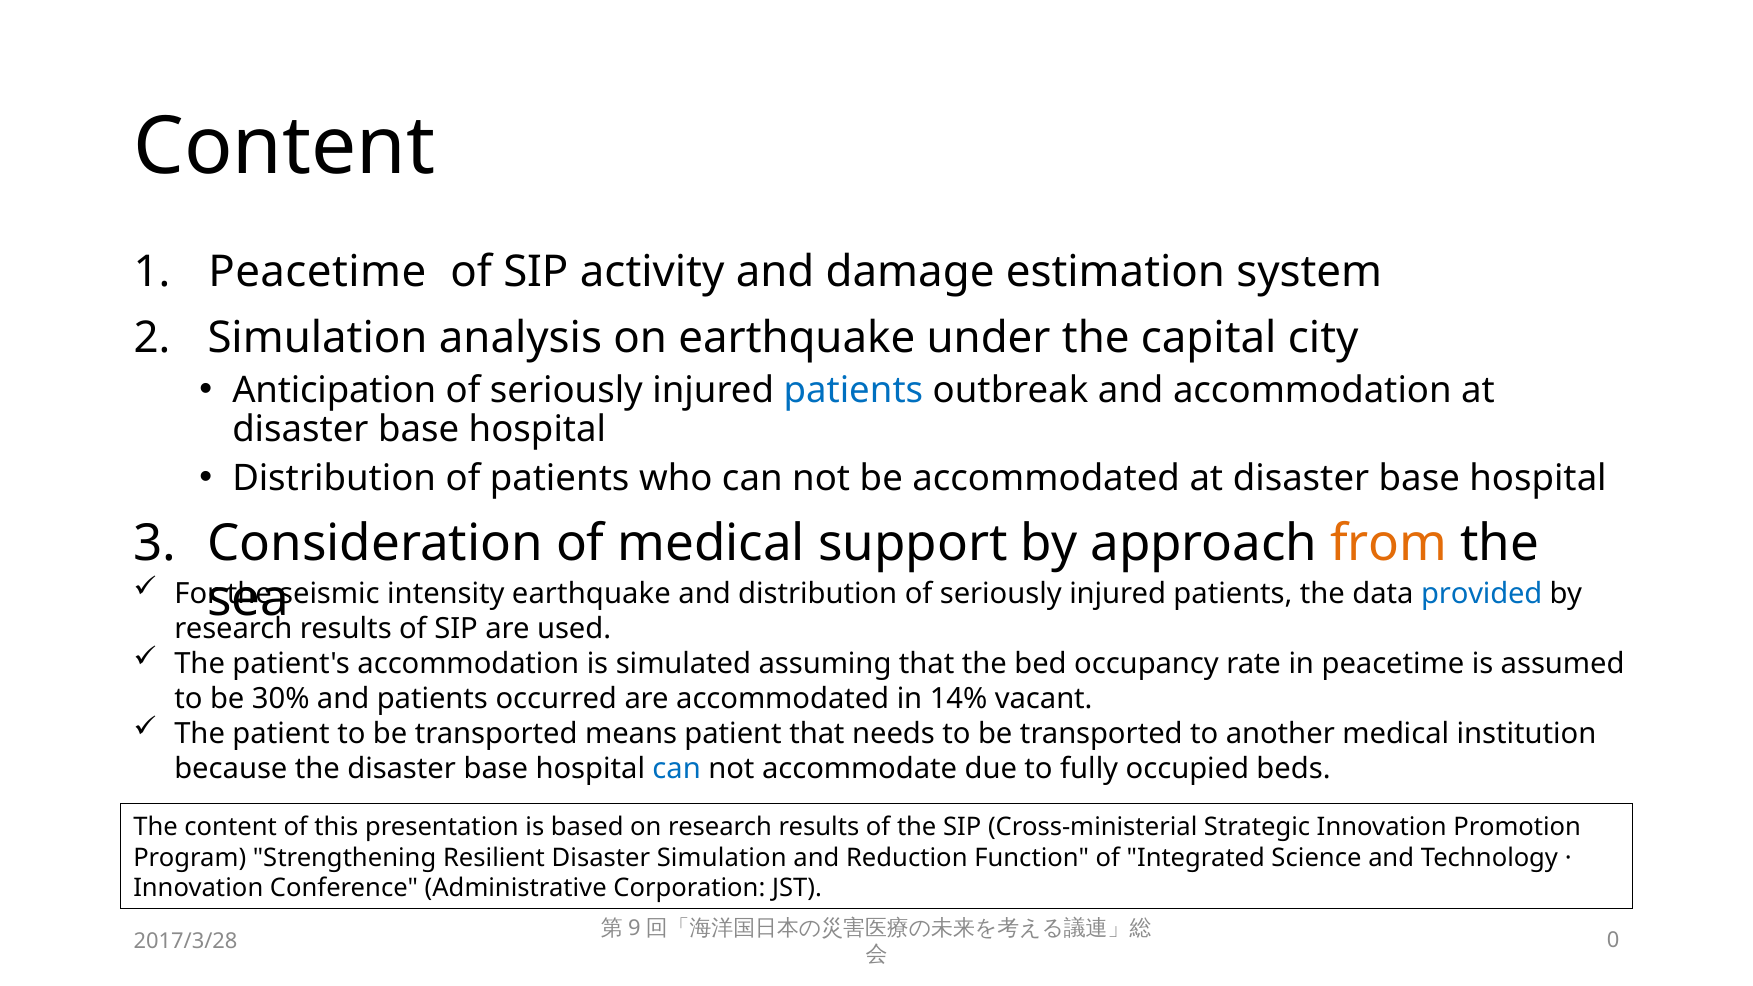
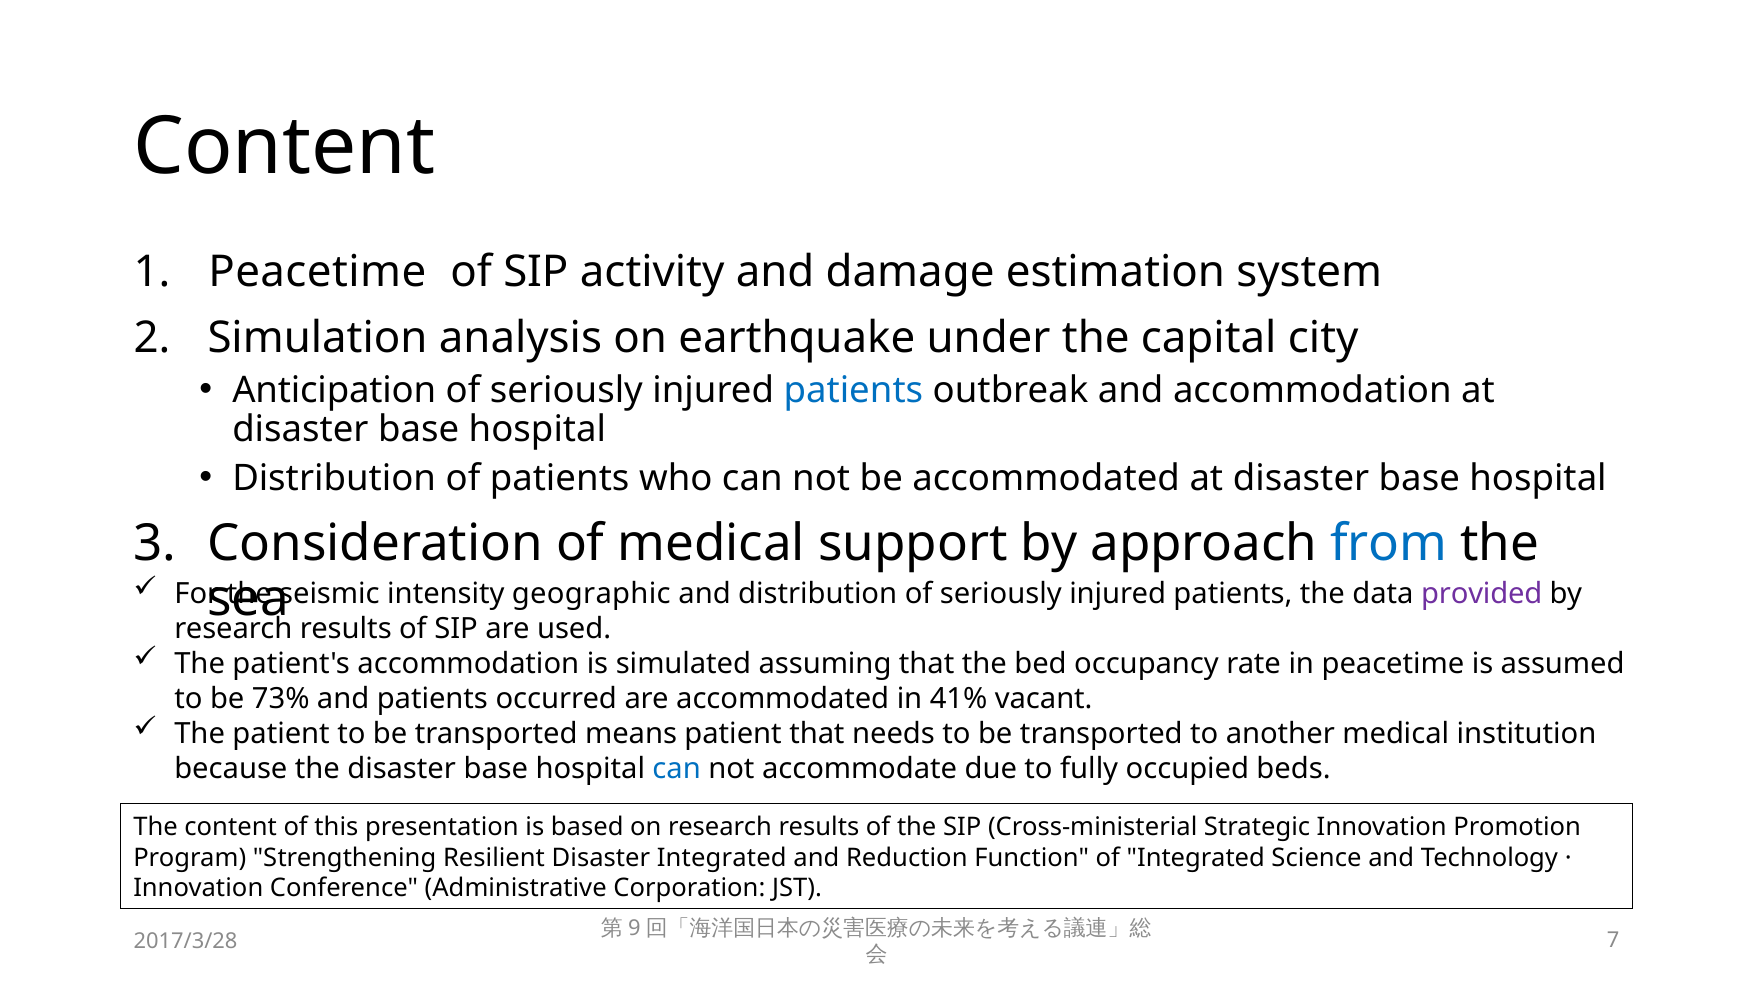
from colour: orange -> blue
intensity earthquake: earthquake -> geographic
provided colour: blue -> purple
30%: 30% -> 73%
14%: 14% -> 41%
Disaster Simulation: Simulation -> Integrated
0: 0 -> 7
